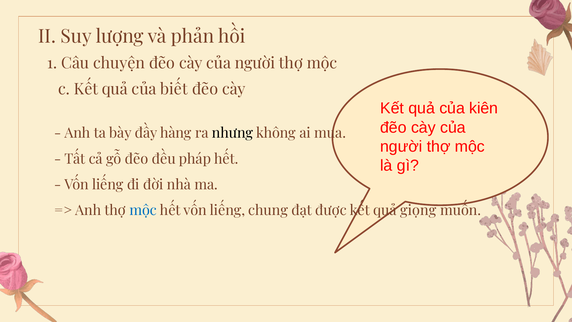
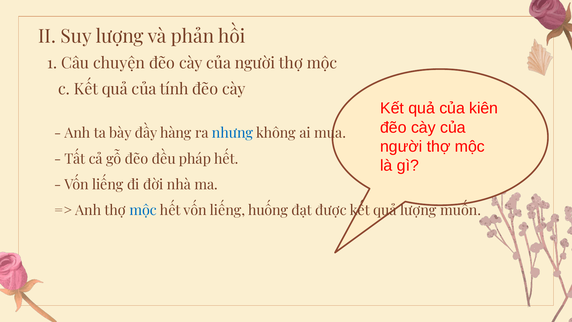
biết: biết -> tính
nhưng colour: black -> blue
chung: chung -> huống
quả giọng: giọng -> lượng
